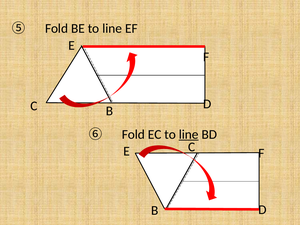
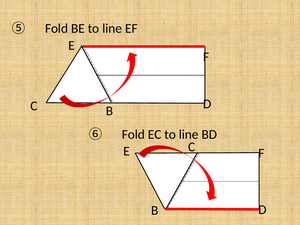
line at (189, 134) underline: present -> none
